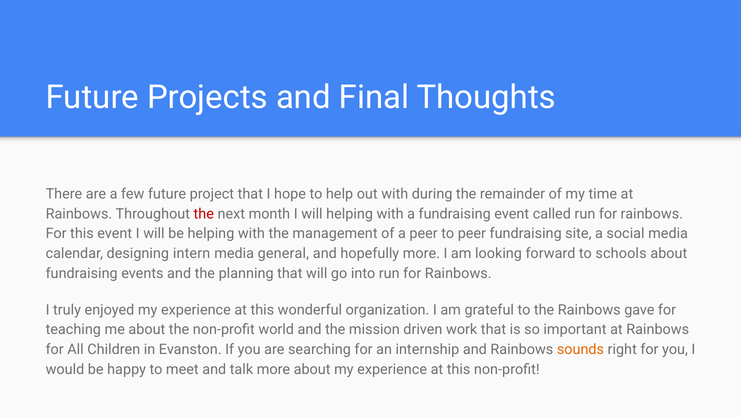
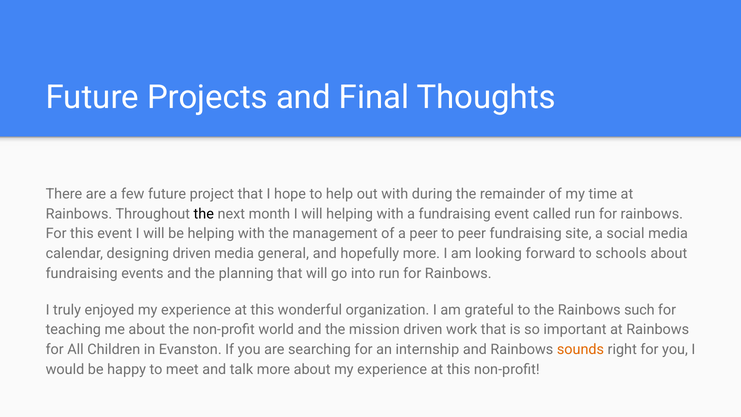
the at (204, 214) colour: red -> black
designing intern: intern -> driven
gave: gave -> such
